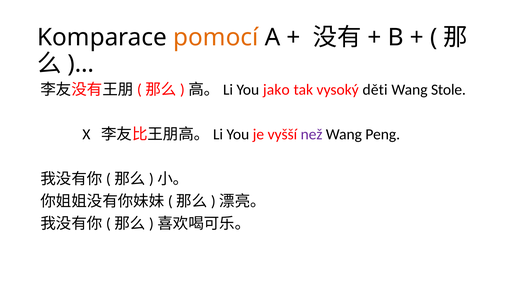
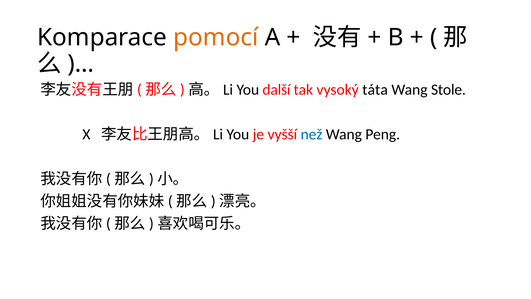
jako: jako -> další
děti: děti -> táta
než colour: purple -> blue
